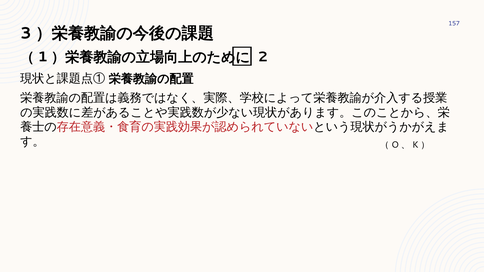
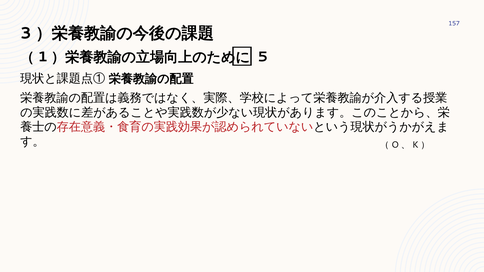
2: 2 -> 5
